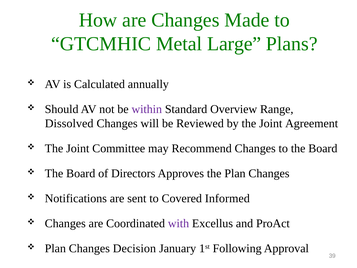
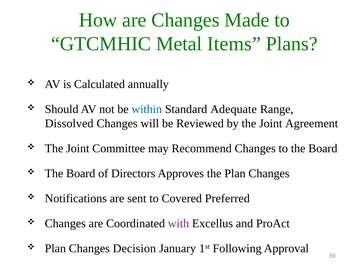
Large: Large -> Items
within colour: purple -> blue
Overview: Overview -> Adequate
Informed: Informed -> Preferred
